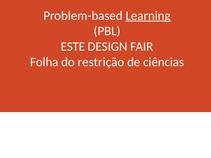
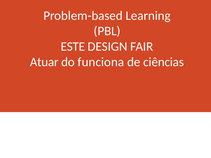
Learning underline: present -> none
Folha: Folha -> Atuar
restrição: restrição -> funciona
